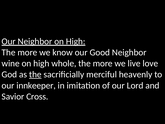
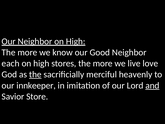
wine: wine -> each
whole: whole -> stores
and underline: none -> present
Cross: Cross -> Store
